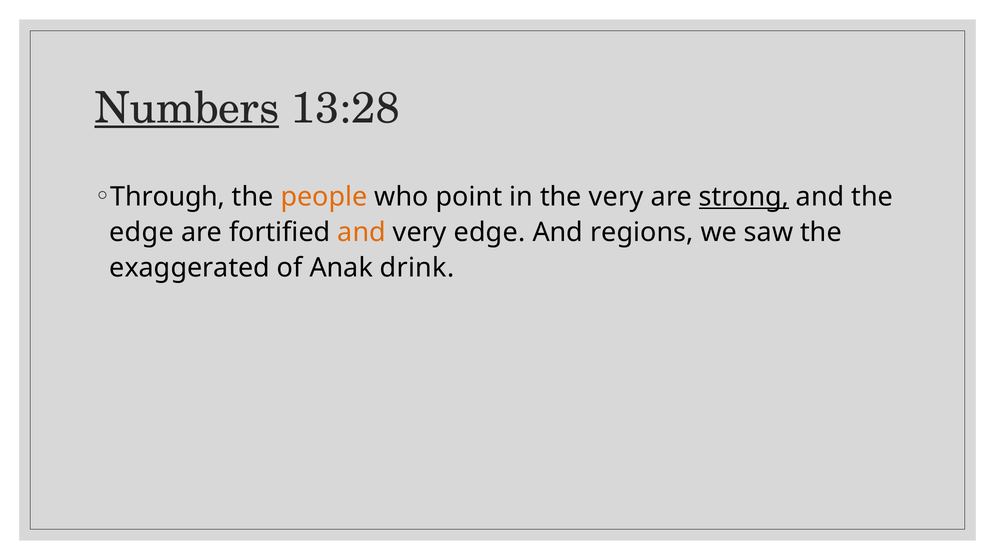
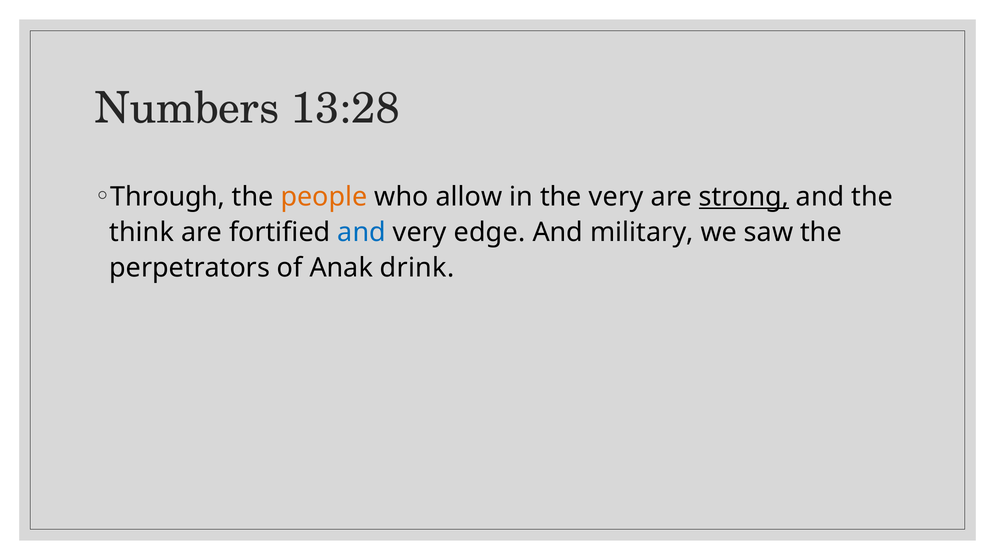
Numbers underline: present -> none
point: point -> allow
edge at (142, 232): edge -> think
and at (362, 232) colour: orange -> blue
regions: regions -> military
exaggerated: exaggerated -> perpetrators
